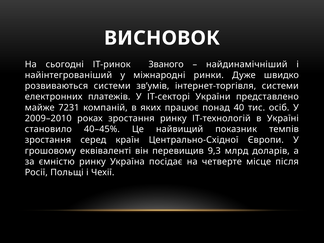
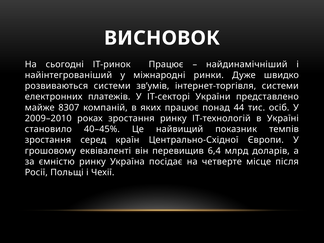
ІТ-ринок Званого: Званого -> Працює
7231: 7231 -> 8307
40: 40 -> 44
9,3: 9,3 -> 6,4
